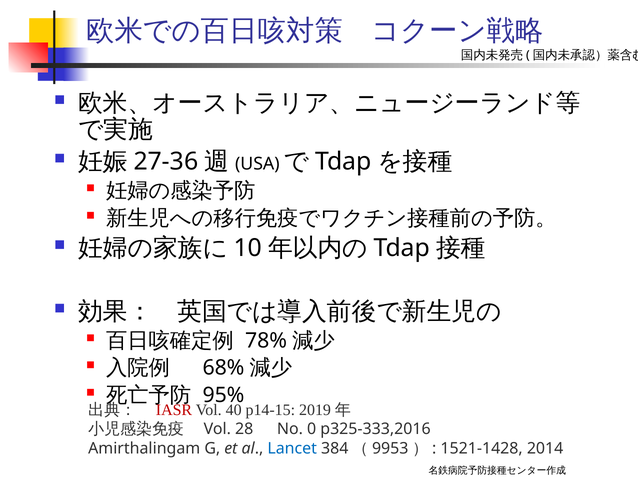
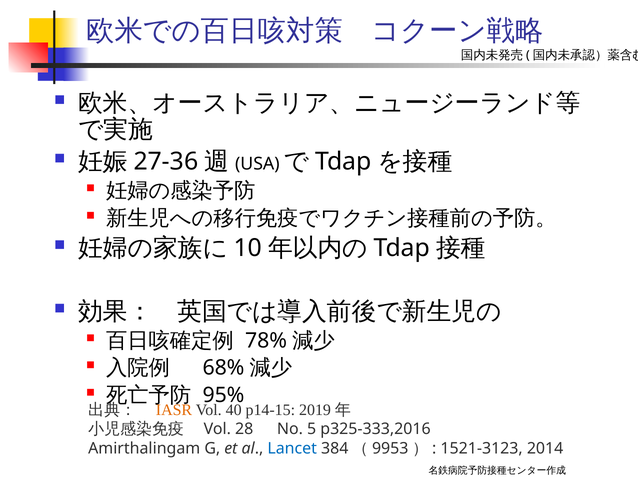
IASR colour: red -> orange
0: 0 -> 5
1521-1428: 1521-1428 -> 1521-3123
